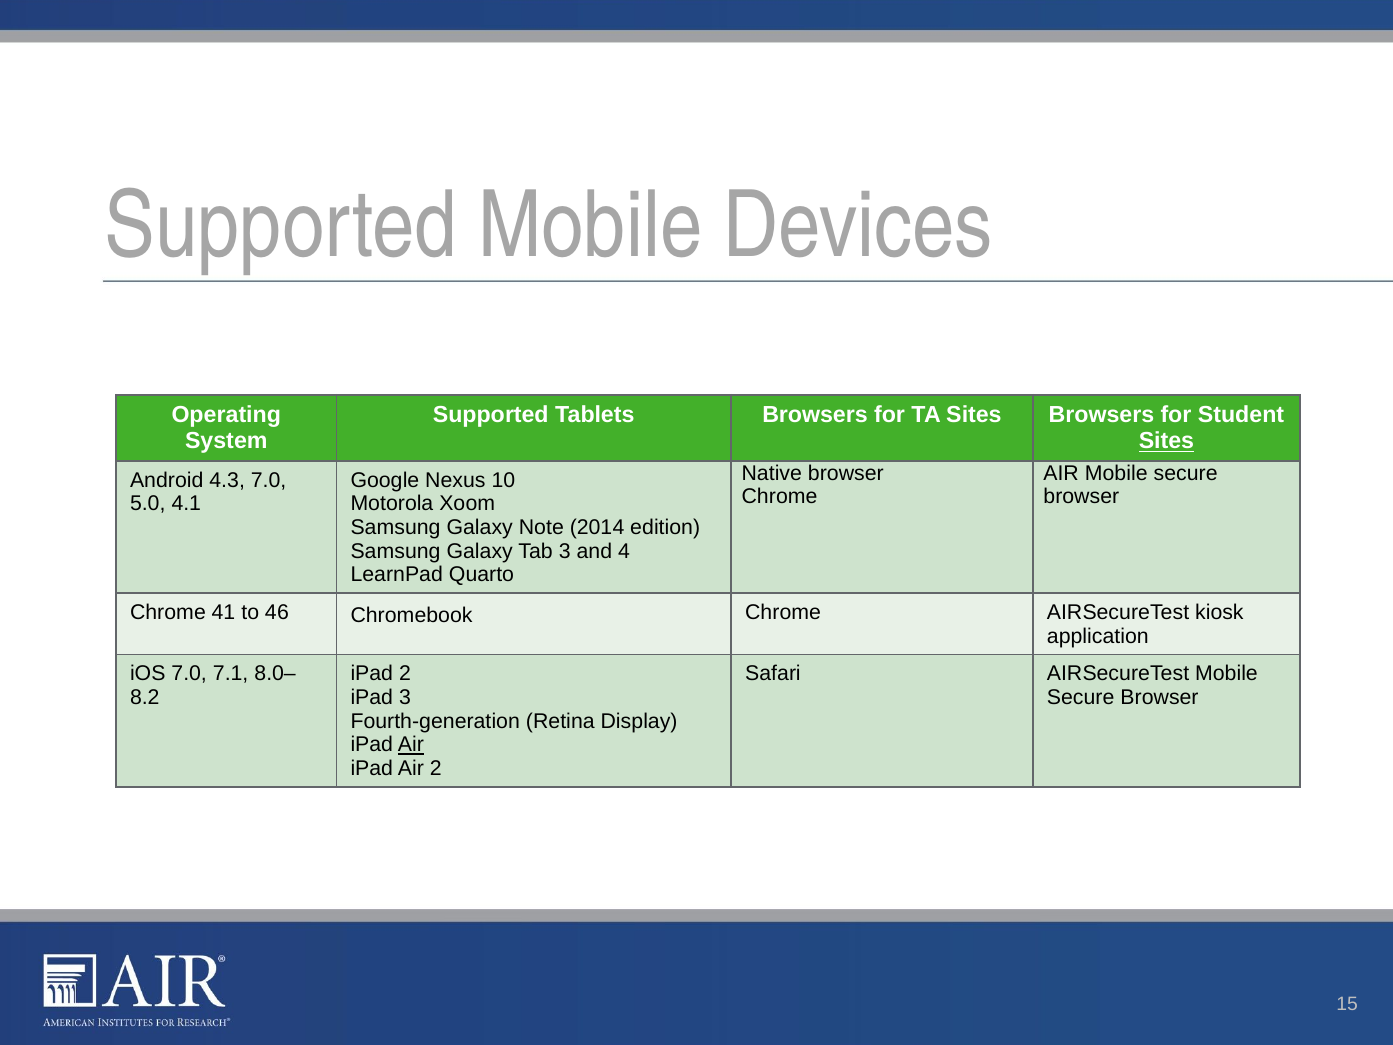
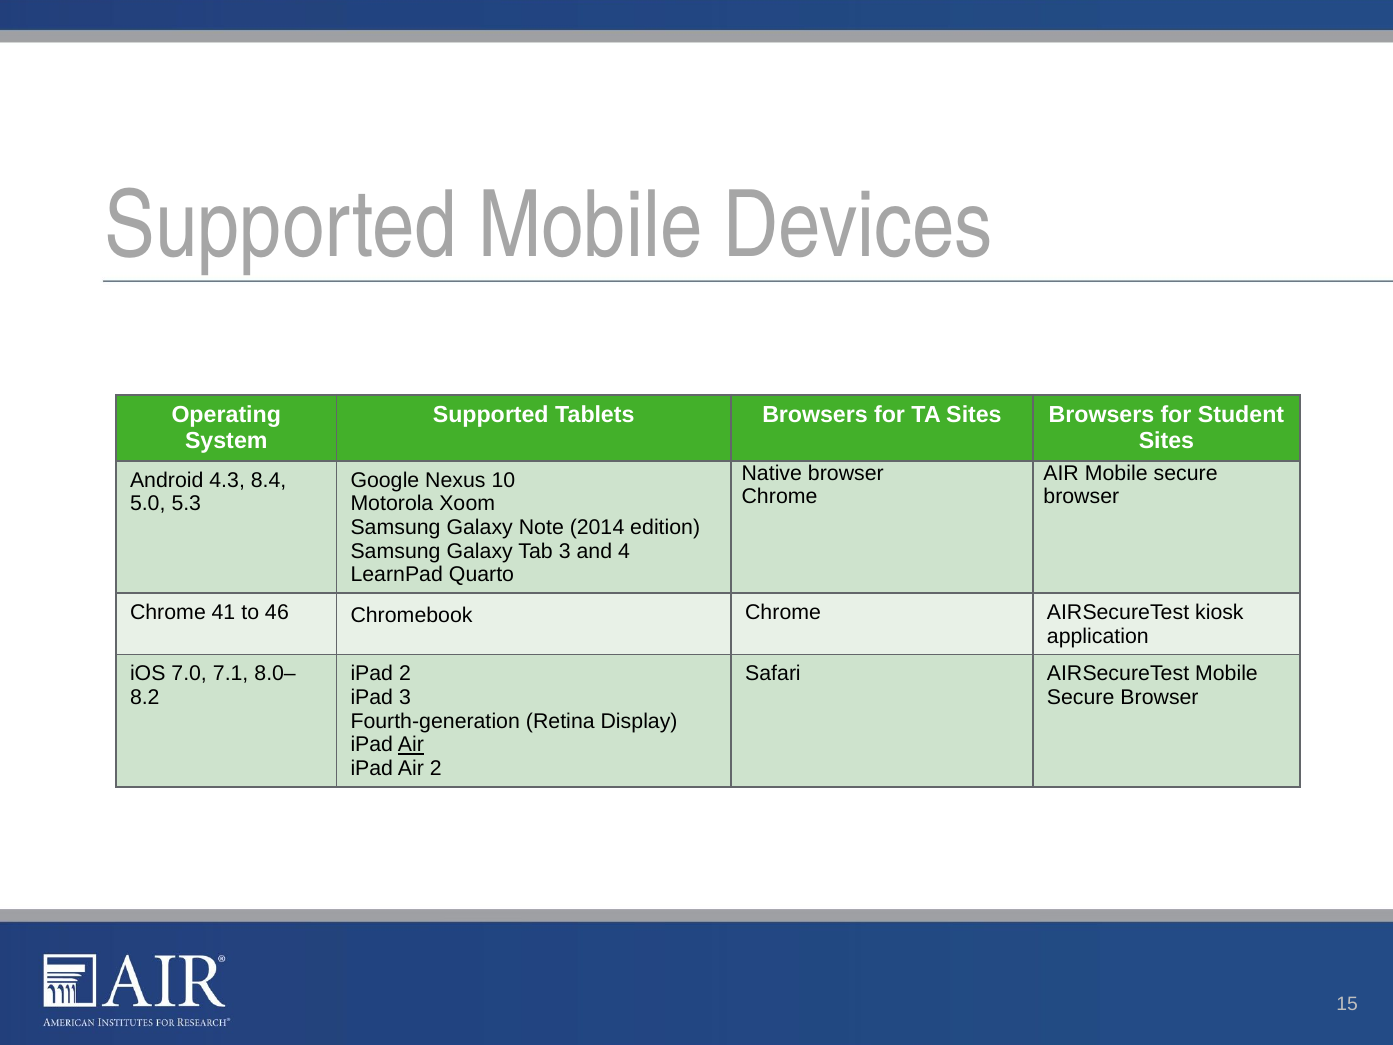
Sites at (1166, 441) underline: present -> none
4.3 7.0: 7.0 -> 8.4
4.1: 4.1 -> 5.3
